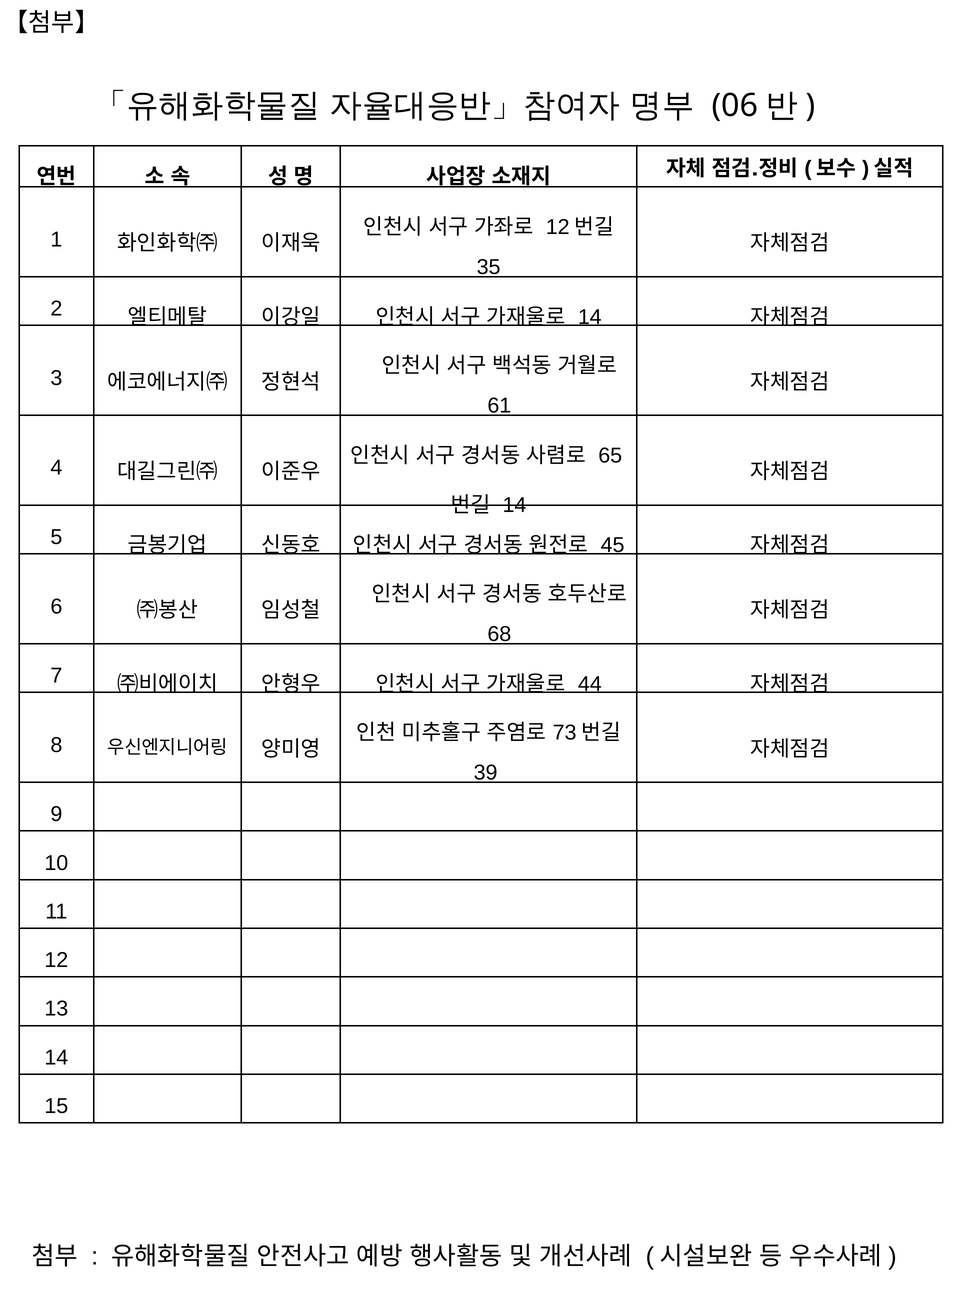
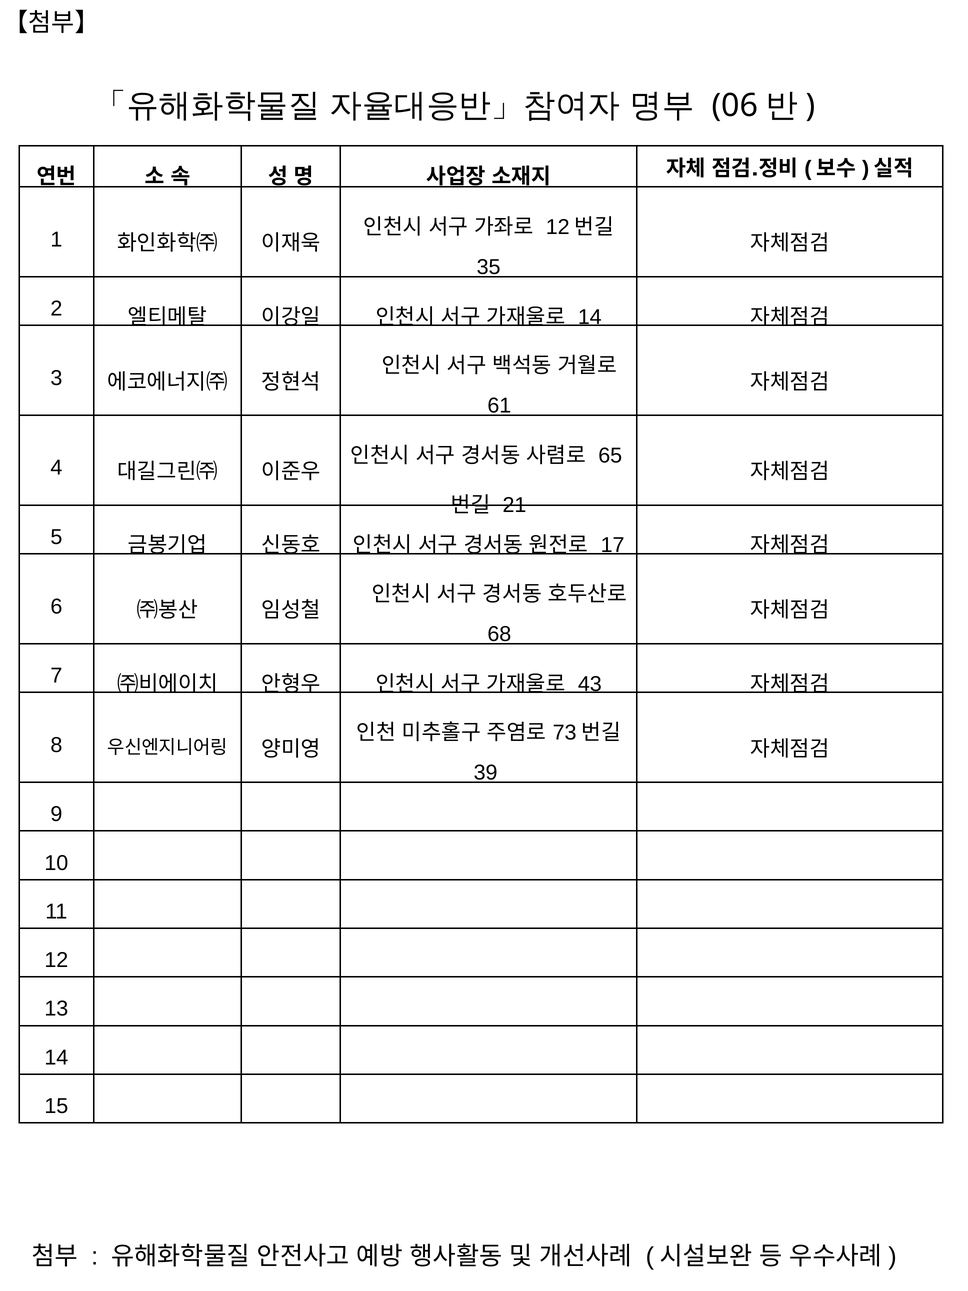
14 at (515, 505): 14 -> 21
45: 45 -> 17
44: 44 -> 43
